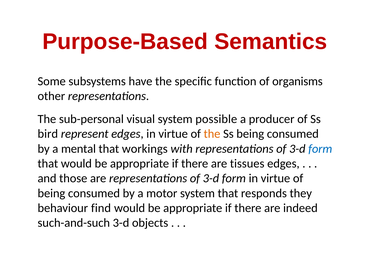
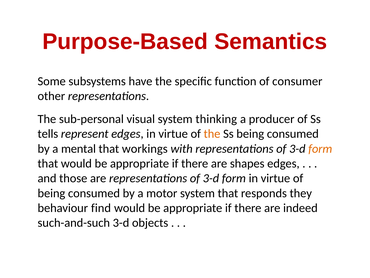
organisms: organisms -> consumer
possible: possible -> thinking
bird: bird -> tells
form at (320, 148) colour: blue -> orange
tissues: tissues -> shapes
